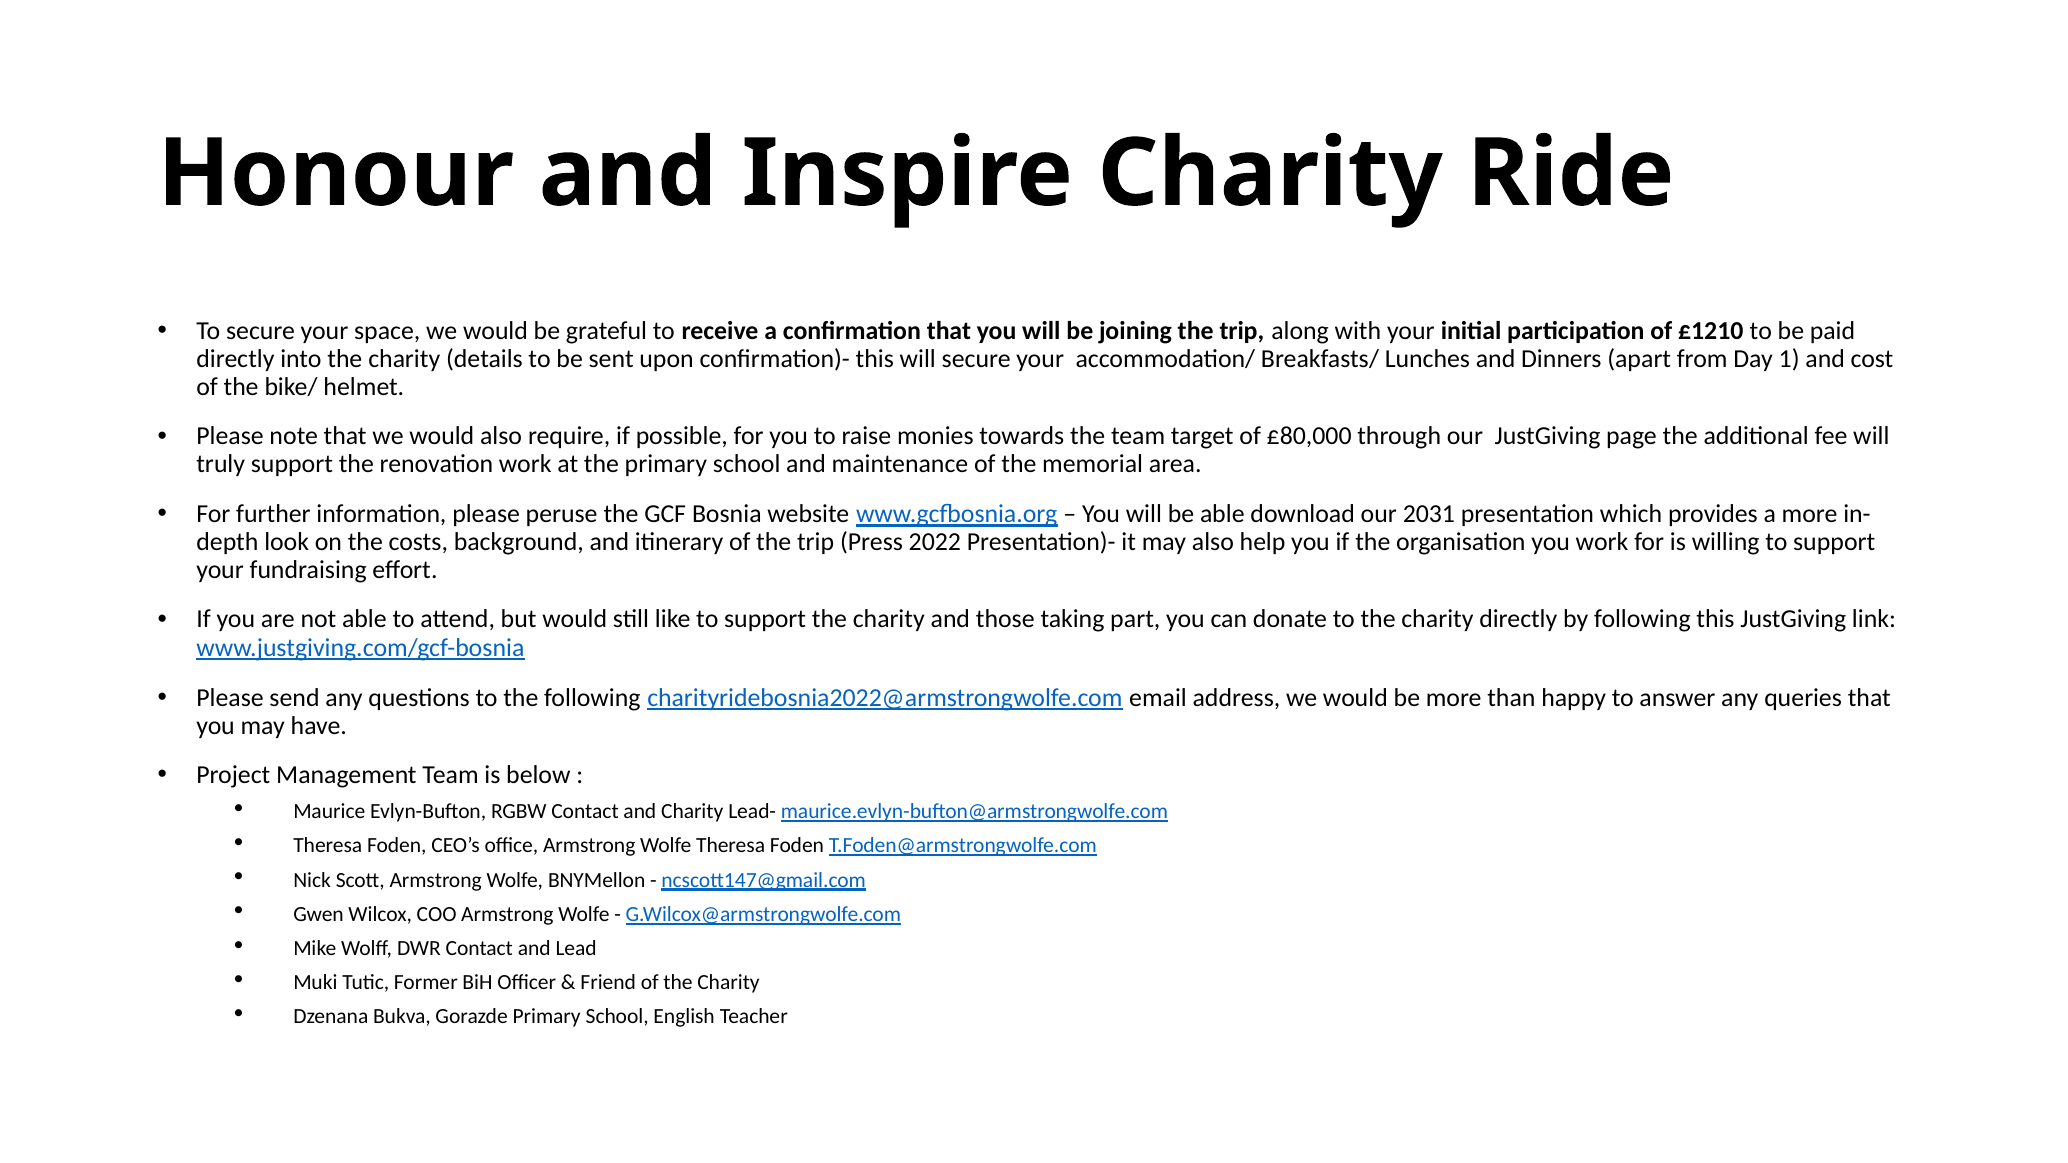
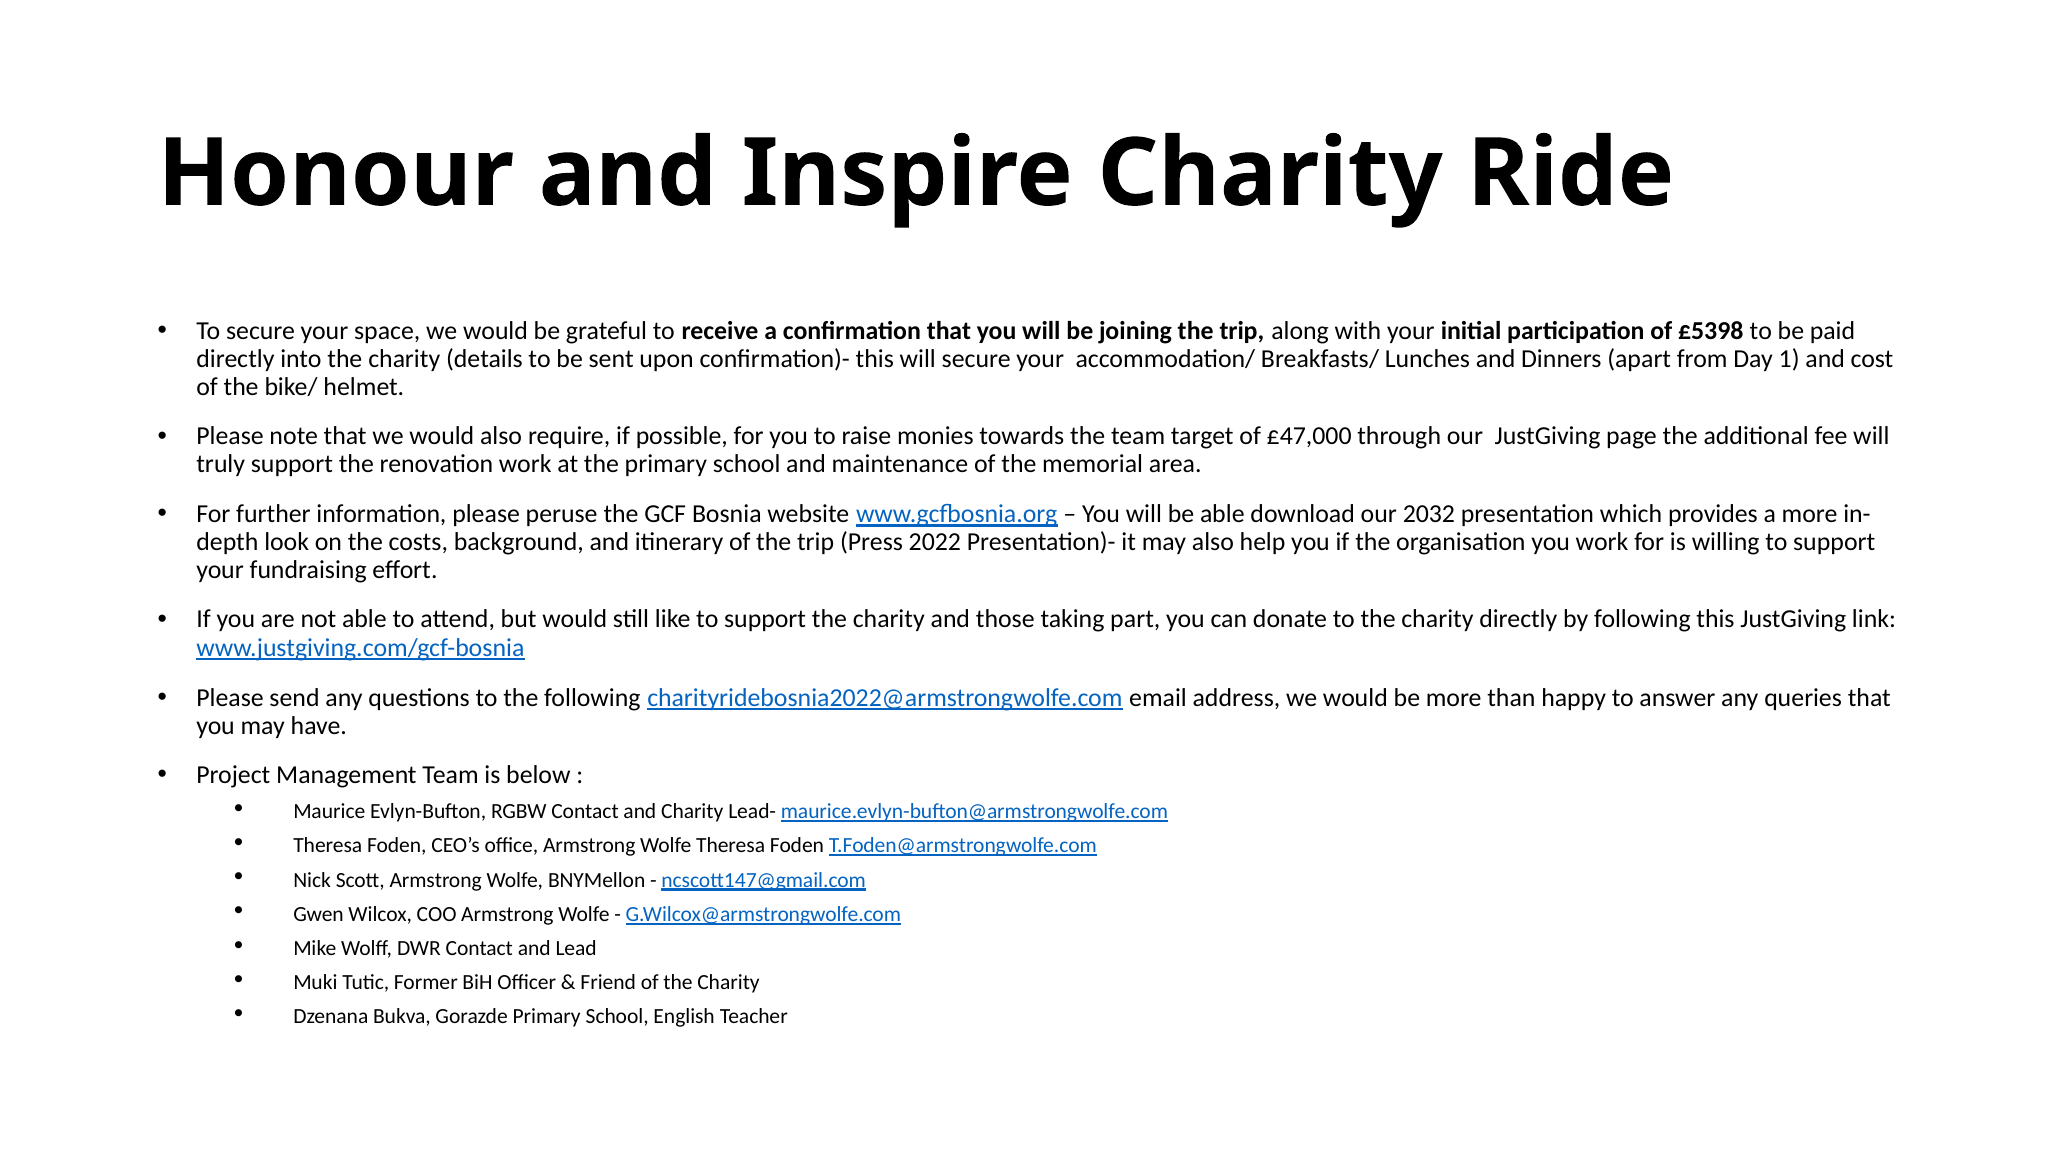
£1210: £1210 -> £5398
£80,000: £80,000 -> £47,000
2031: 2031 -> 2032
